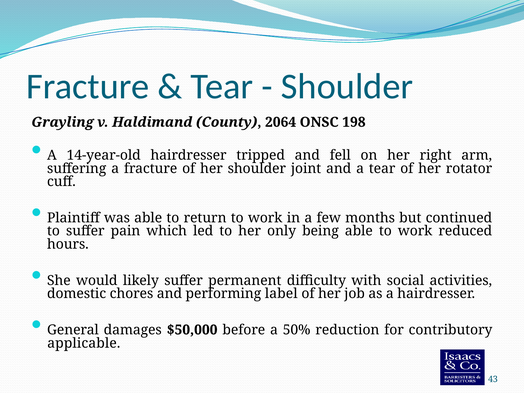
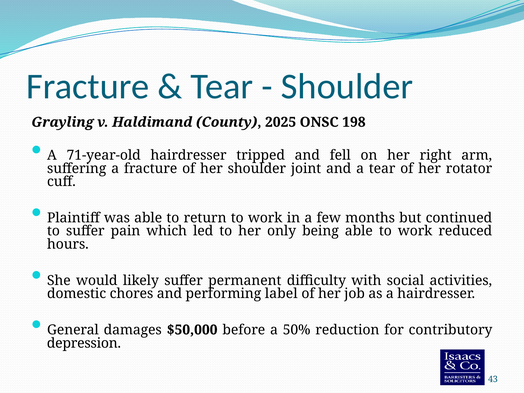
2064: 2064 -> 2025
14-year-old: 14-year-old -> 71-year-old
applicable: applicable -> depression
